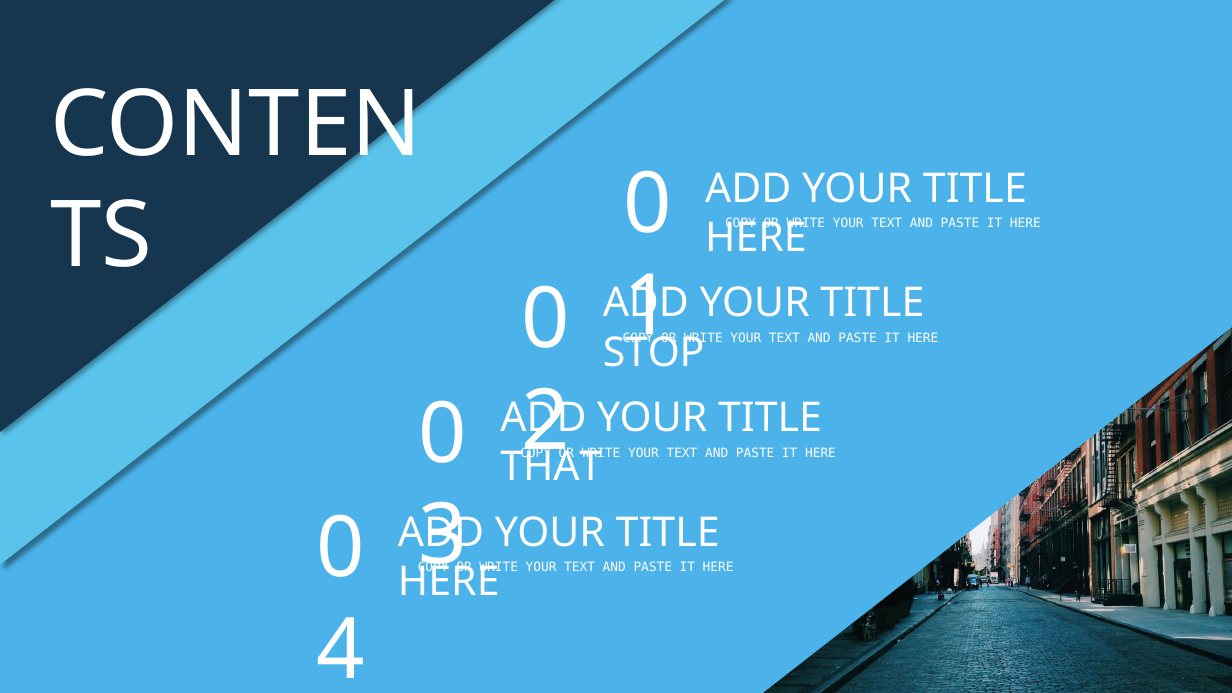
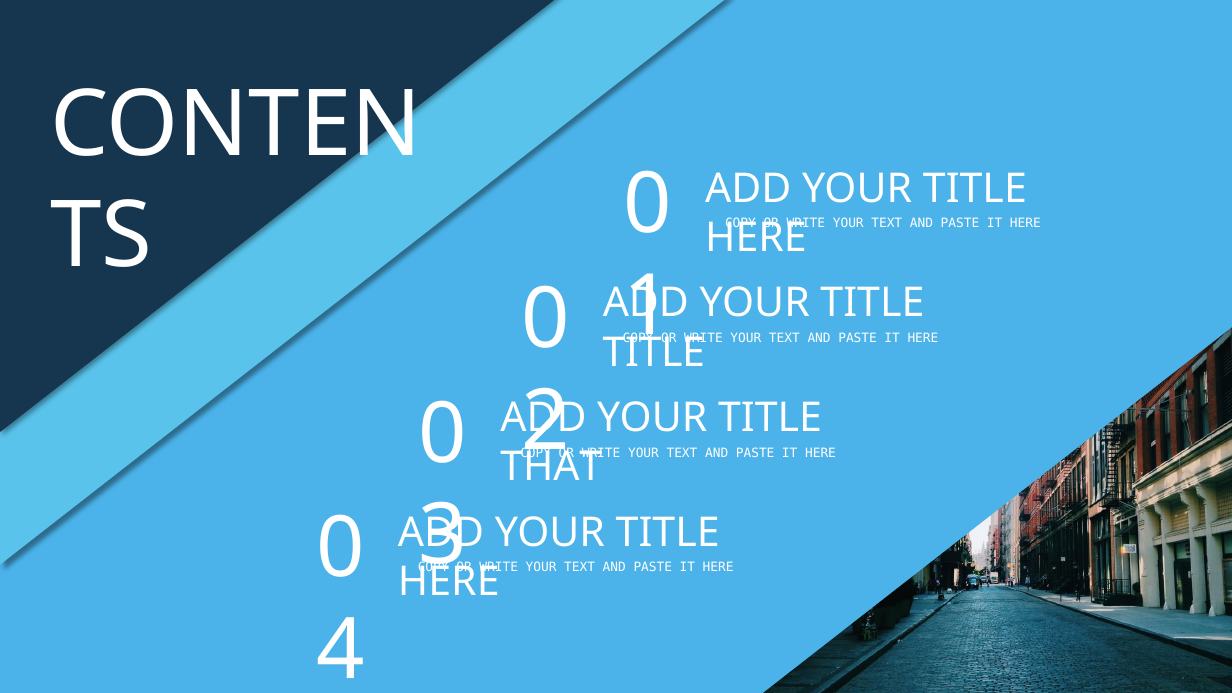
STOP at (654, 353): STOP -> TITLE
